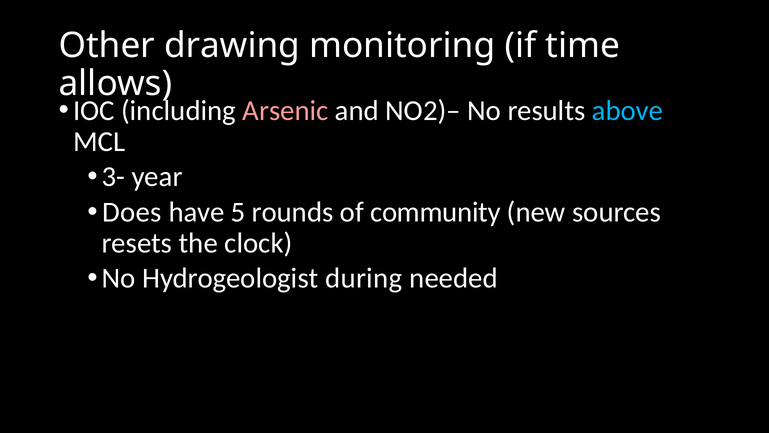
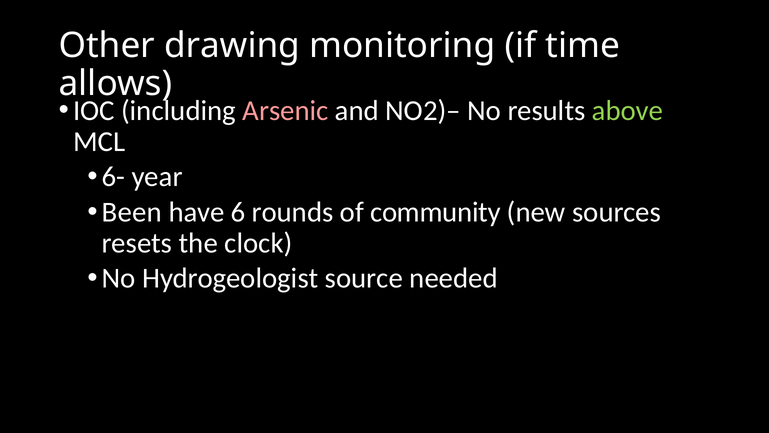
above colour: light blue -> light green
3-: 3- -> 6-
Does: Does -> Been
5: 5 -> 6
during: during -> source
